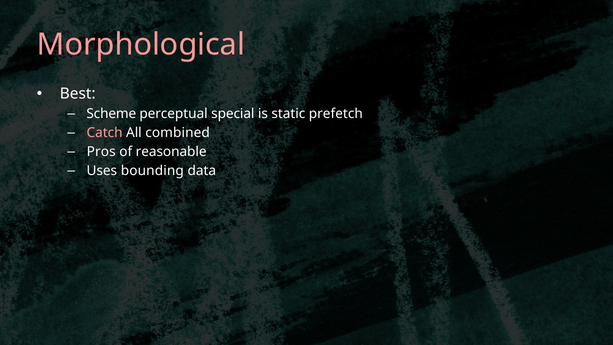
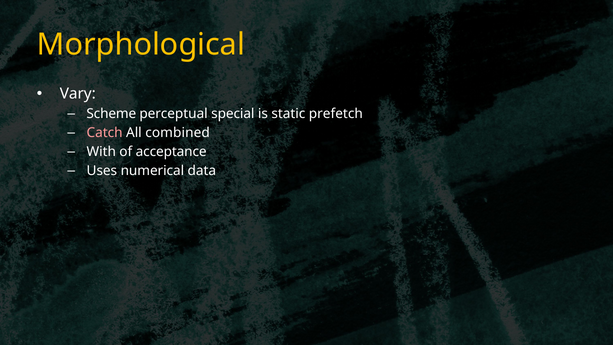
Morphological colour: pink -> yellow
Best: Best -> Vary
Pros: Pros -> With
reasonable: reasonable -> acceptance
bounding: bounding -> numerical
